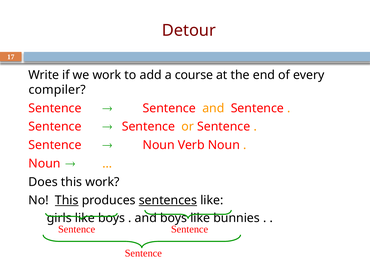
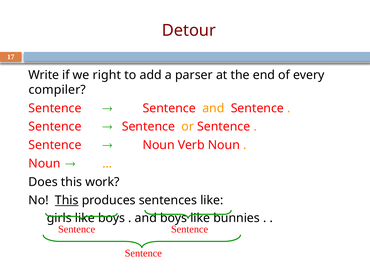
we work: work -> right
course: course -> parser
sentences underline: present -> none
